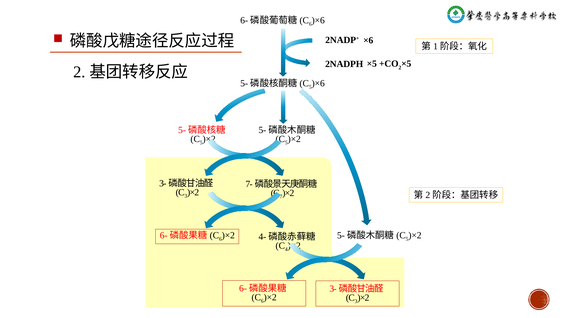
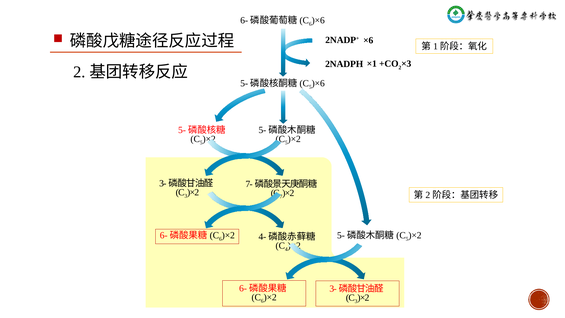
×5 at (372, 64): ×5 -> ×1
×5 at (406, 64): ×5 -> ×3
